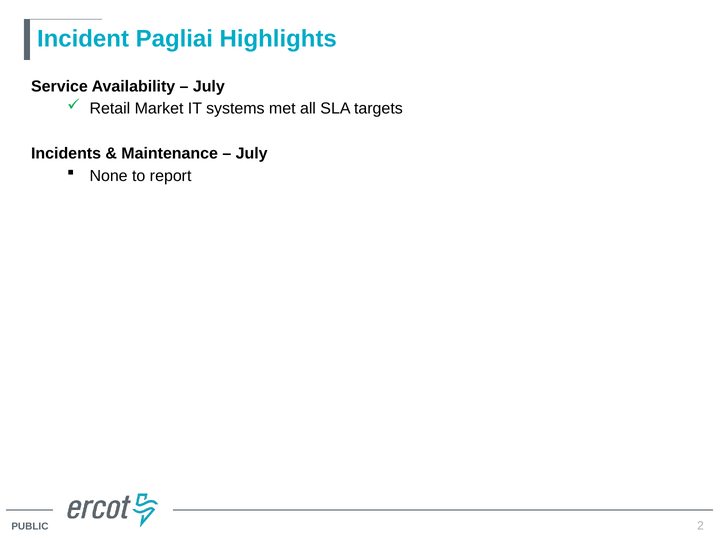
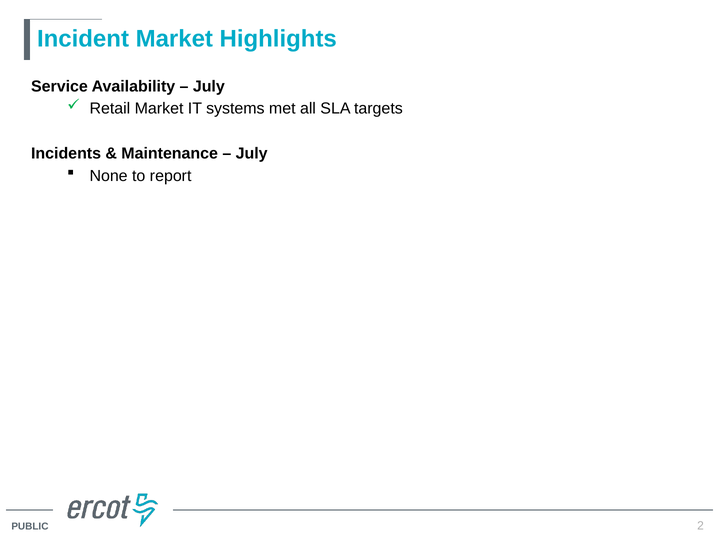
Incident Pagliai: Pagliai -> Market
